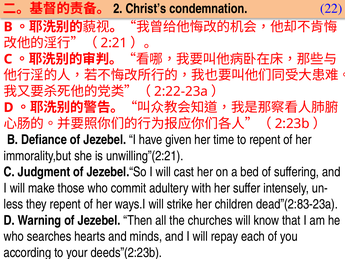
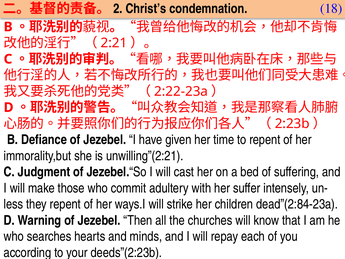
22: 22 -> 18
dead”(2:83-23a: dead”(2:83-23a -> dead”(2:84-23a
